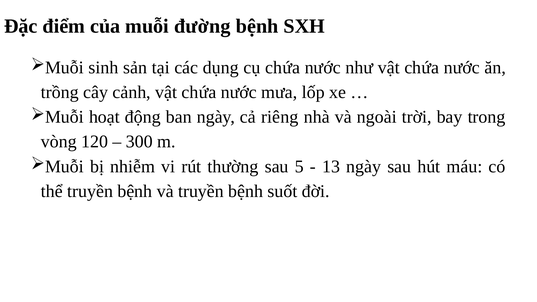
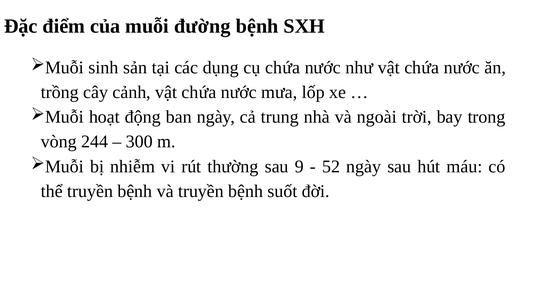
riêng: riêng -> trung
120: 120 -> 244
5: 5 -> 9
13: 13 -> 52
